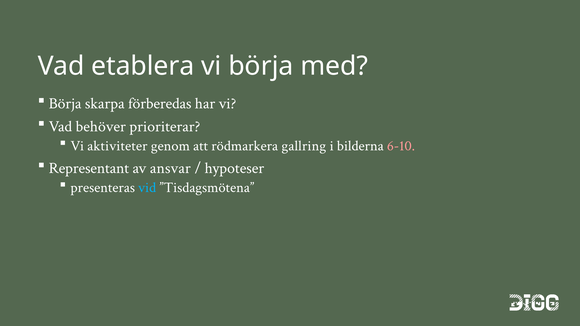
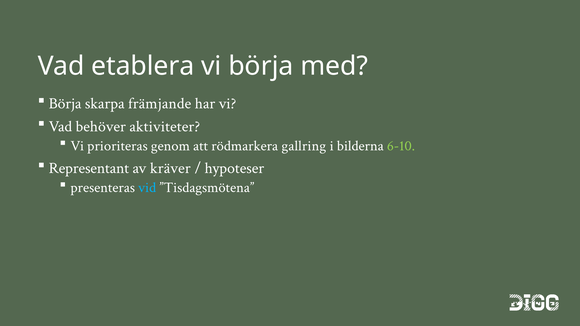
förberedas: förberedas -> främjande
prioriterar: prioriterar -> aktiviteter
aktiviteter: aktiviteter -> prioriteras
6-10 colour: pink -> light green
ansvar: ansvar -> kräver
